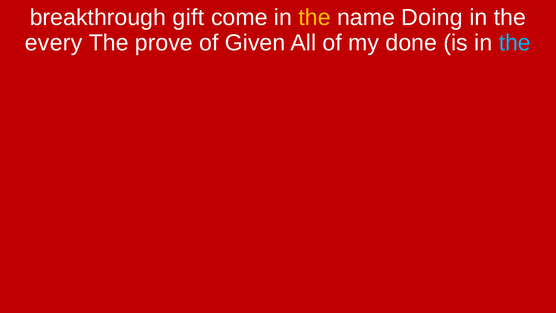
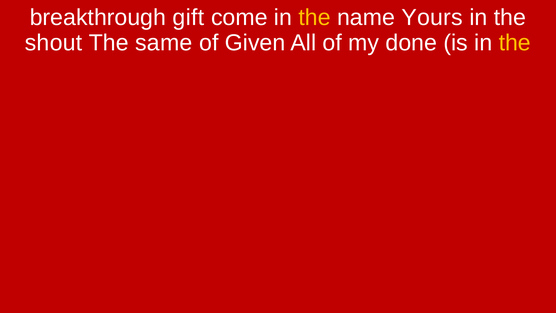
Doing: Doing -> Yours
every: every -> shout
prove: prove -> same
the at (515, 43) colour: light blue -> yellow
